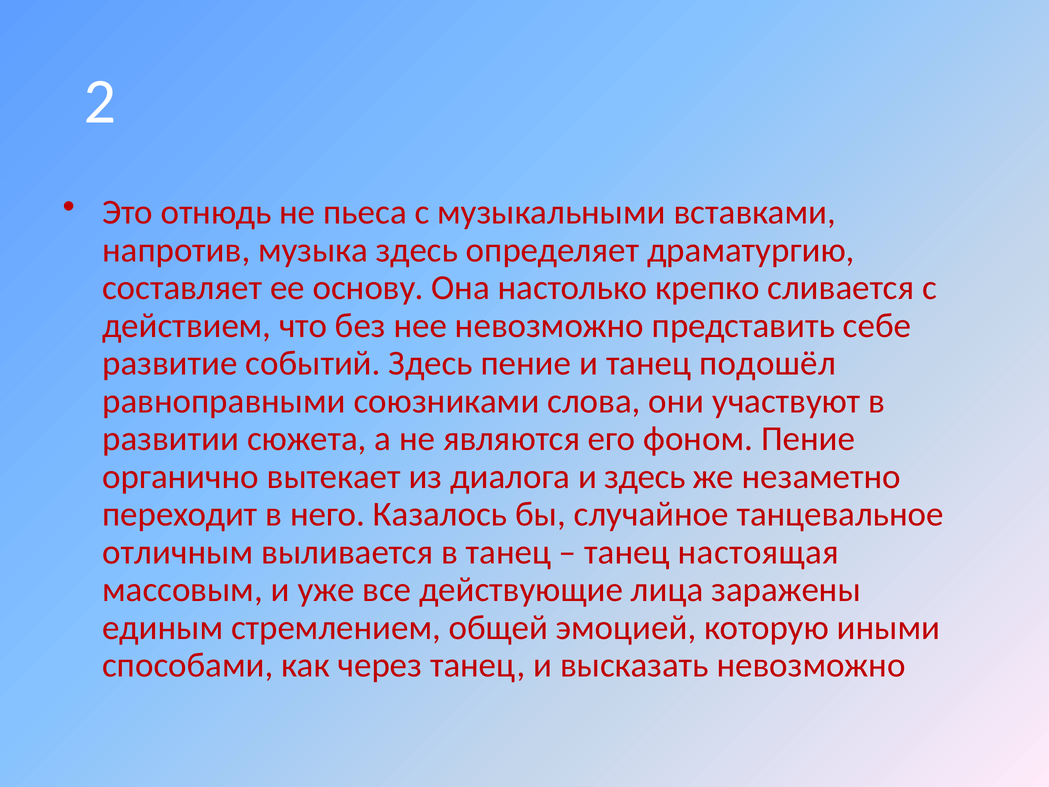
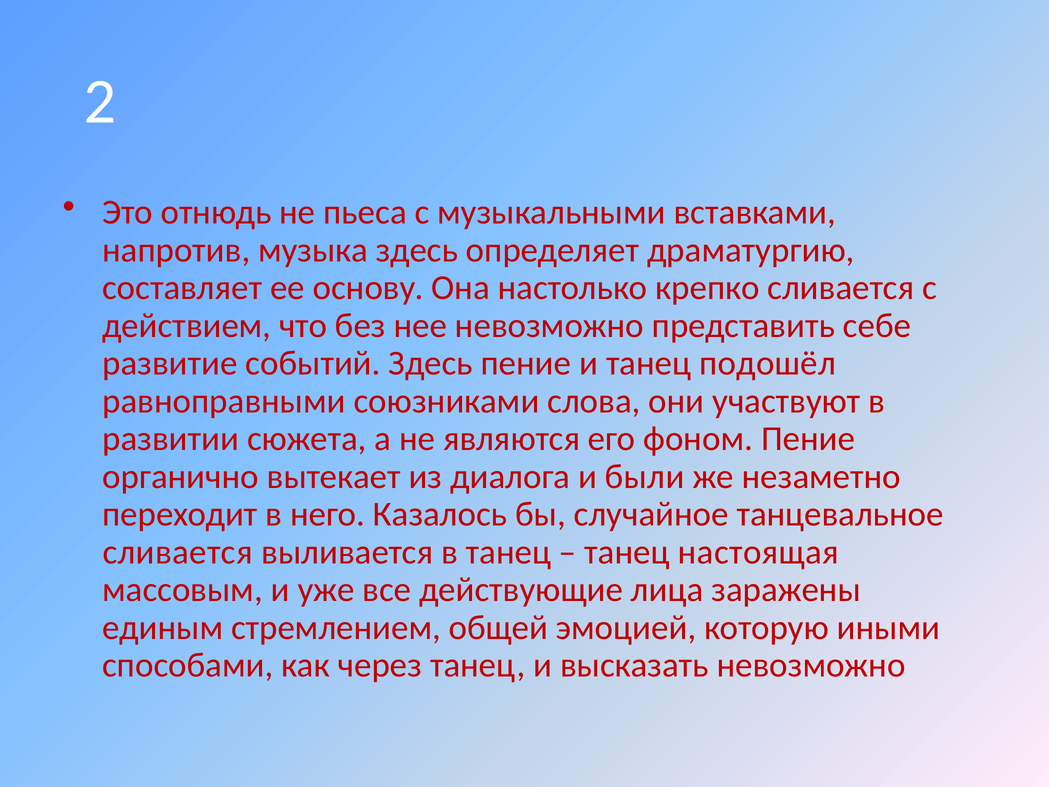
и здесь: здесь -> были
отличным at (178, 552): отличным -> сливается
